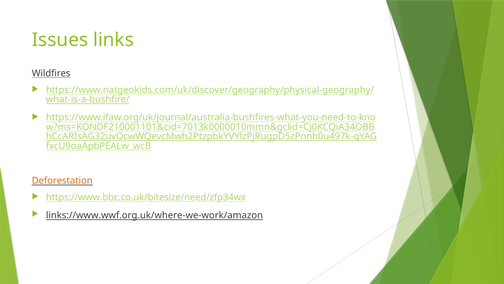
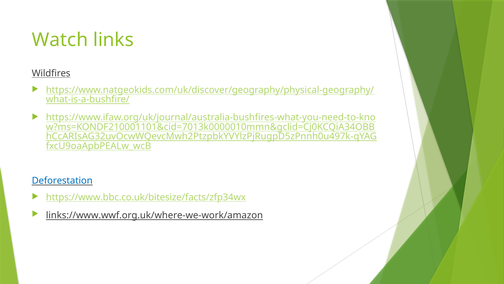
Issues: Issues -> Watch
Deforestation colour: orange -> blue
https://www.bbc.co.uk/bitesize/need/zfp34wx: https://www.bbc.co.uk/bitesize/need/zfp34wx -> https://www.bbc.co.uk/bitesize/facts/zfp34wx
